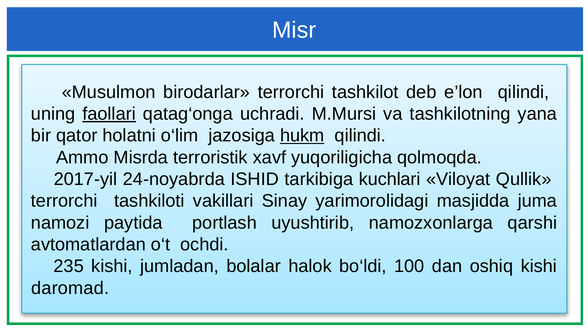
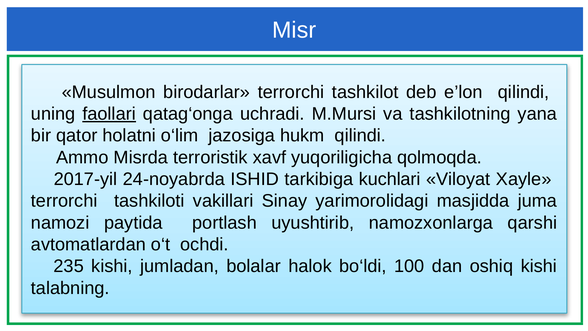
hukm underline: present -> none
Qullik: Qullik -> Xayle
daromad: daromad -> talabning
